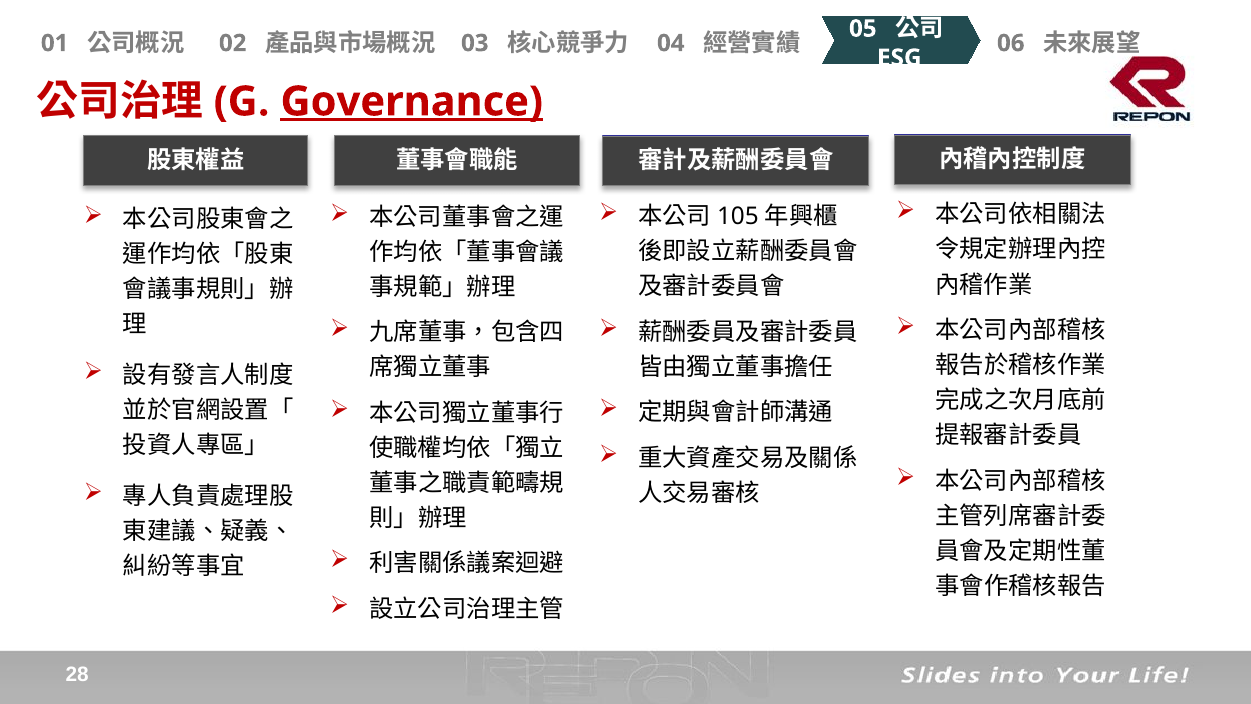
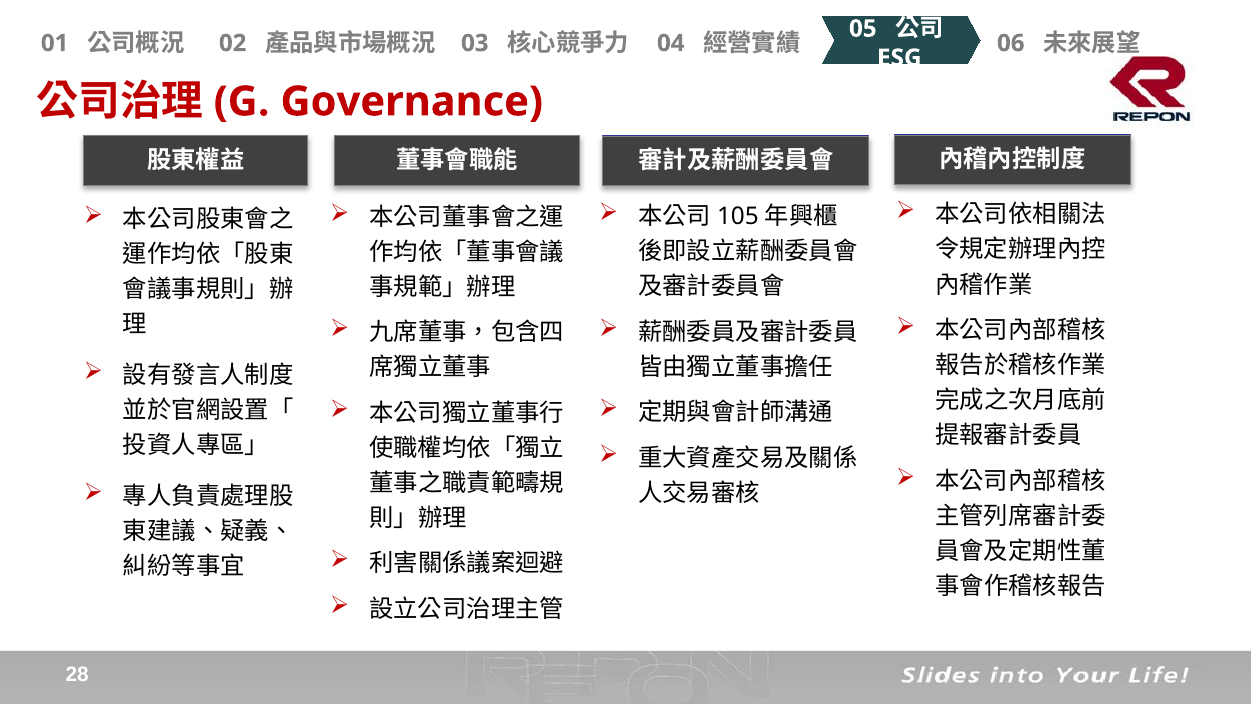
Governance underline: present -> none
